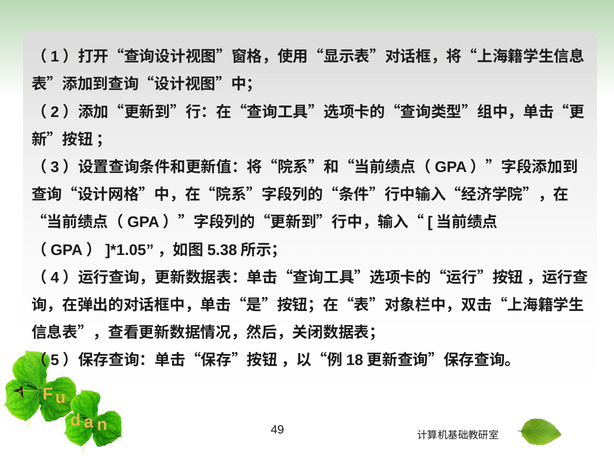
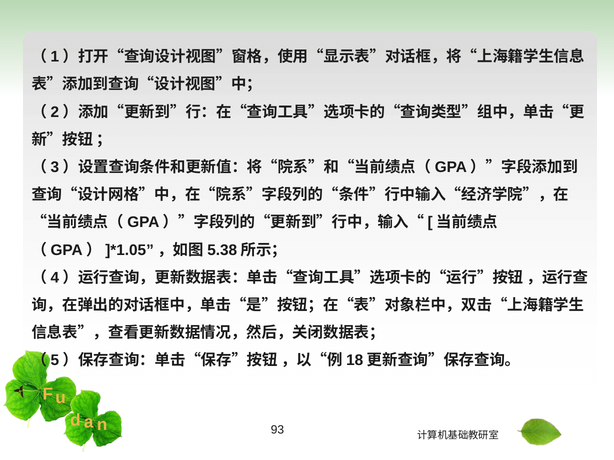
49: 49 -> 93
